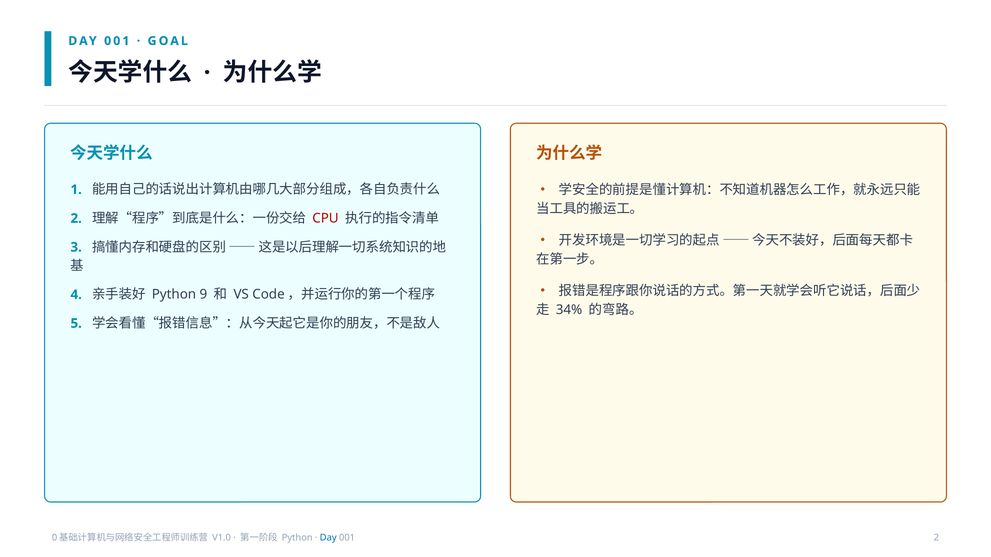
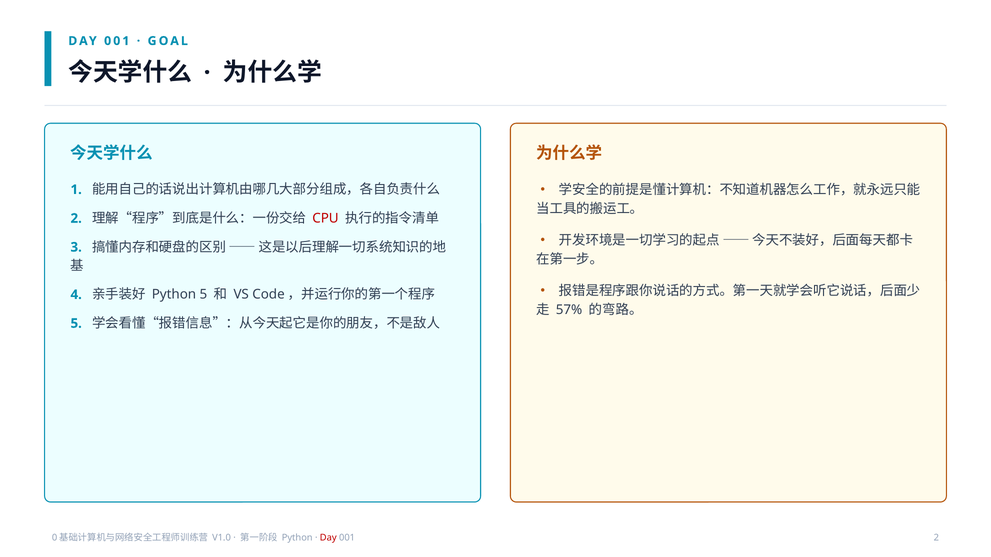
Python 9: 9 -> 5
34%: 34% -> 57%
Day at (328, 538) colour: blue -> red
